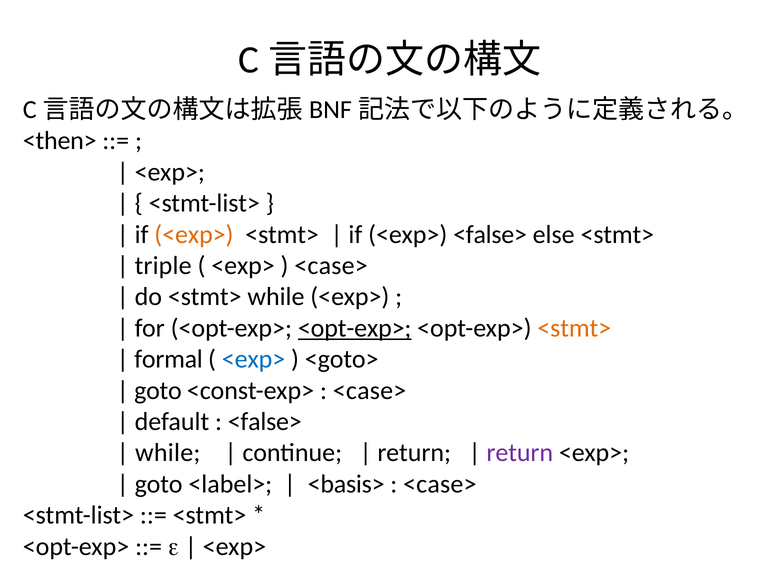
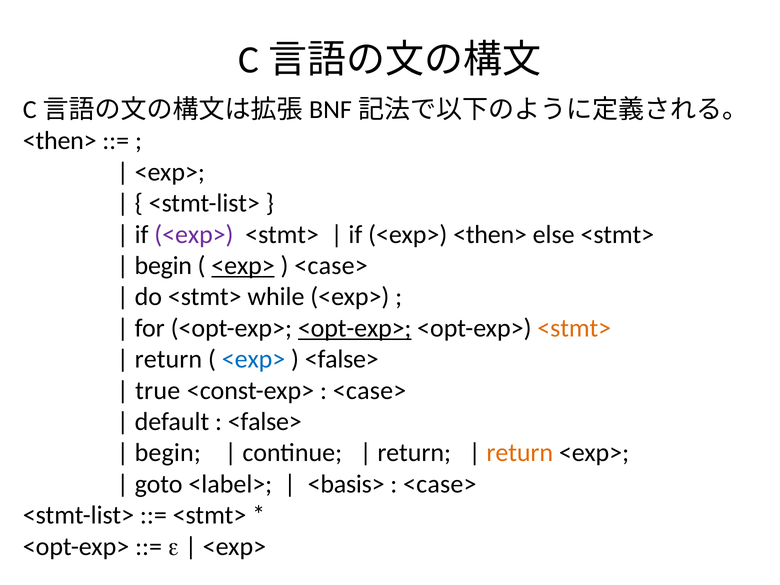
<exp> at (194, 235) colour: orange -> purple
<exp> <false>: <false> -> <then>
triple at (163, 266): triple -> begin
<exp> at (243, 266) underline: none -> present
formal at (169, 359): formal -> return
<goto> at (342, 359): <goto> -> <false>
goto at (158, 391): goto -> true
while at (168, 453): while -> begin
return at (520, 453) colour: purple -> orange
